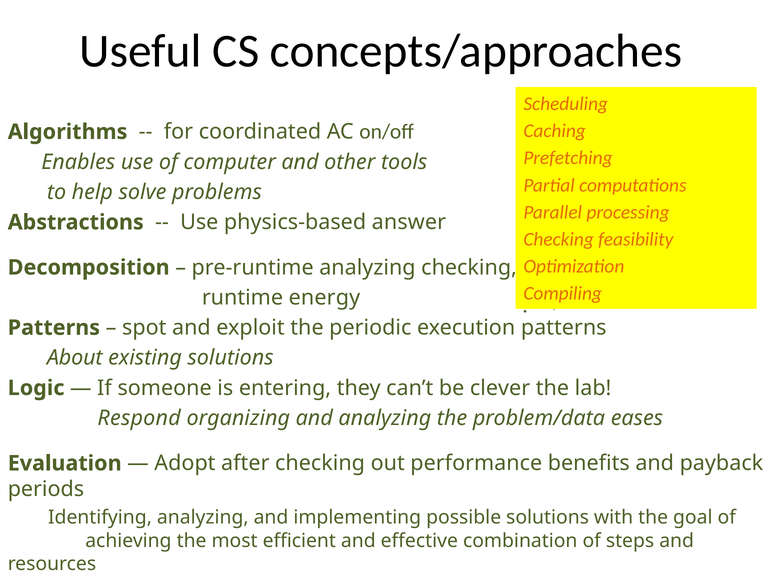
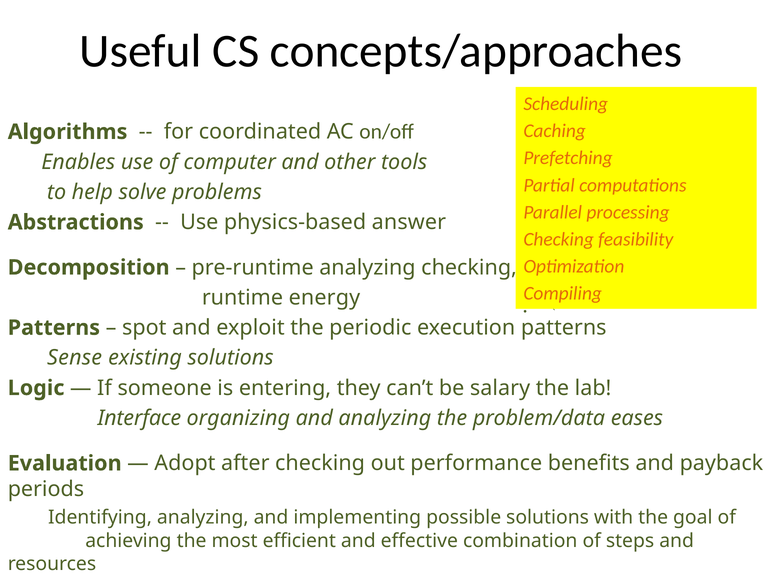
About: About -> Sense
clever: clever -> salary
Respond: Respond -> Interface
